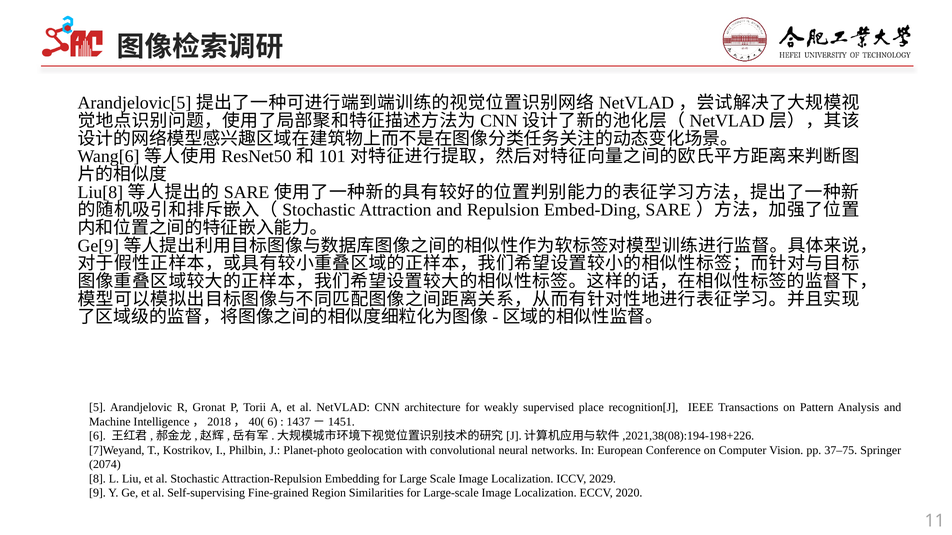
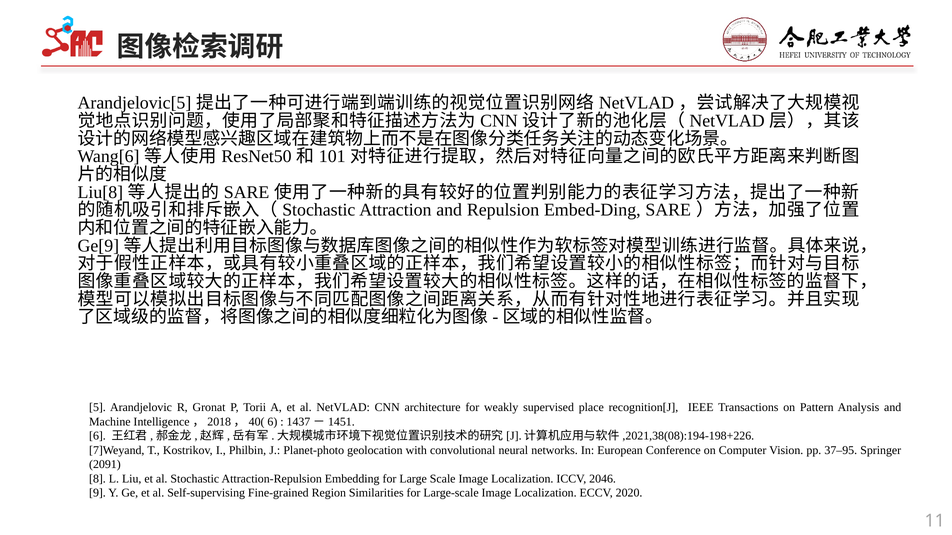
37–75: 37–75 -> 37–95
2074: 2074 -> 2091
2029: 2029 -> 2046
